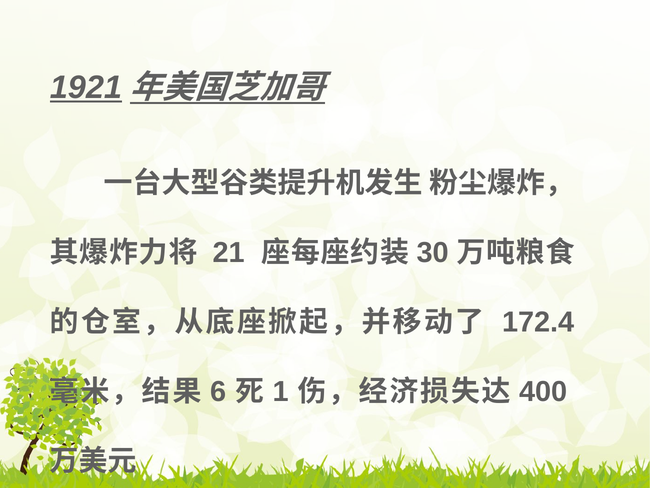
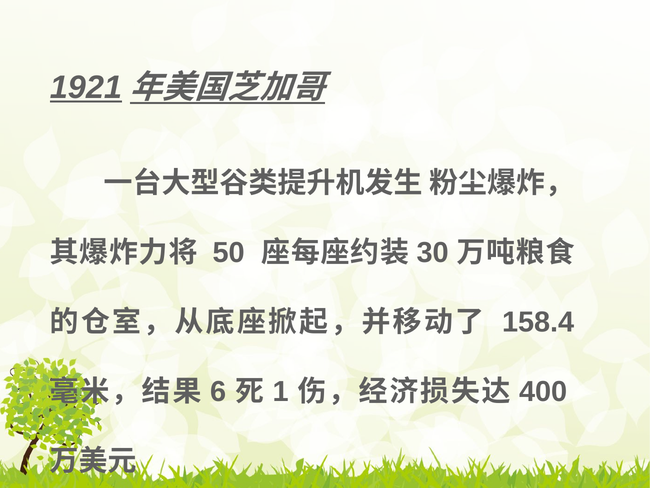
21: 21 -> 50
172.4: 172.4 -> 158.4
